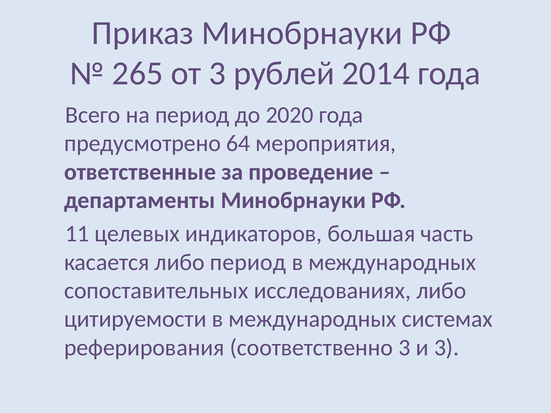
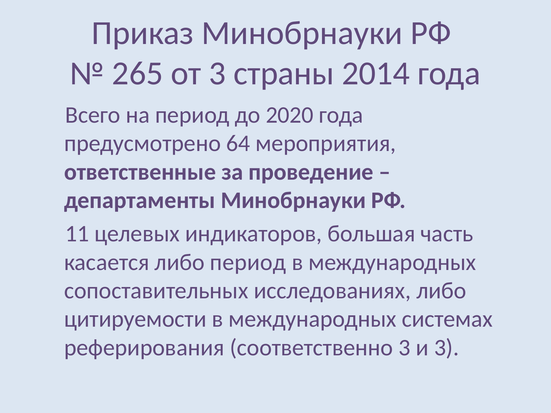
рублей: рублей -> страны
